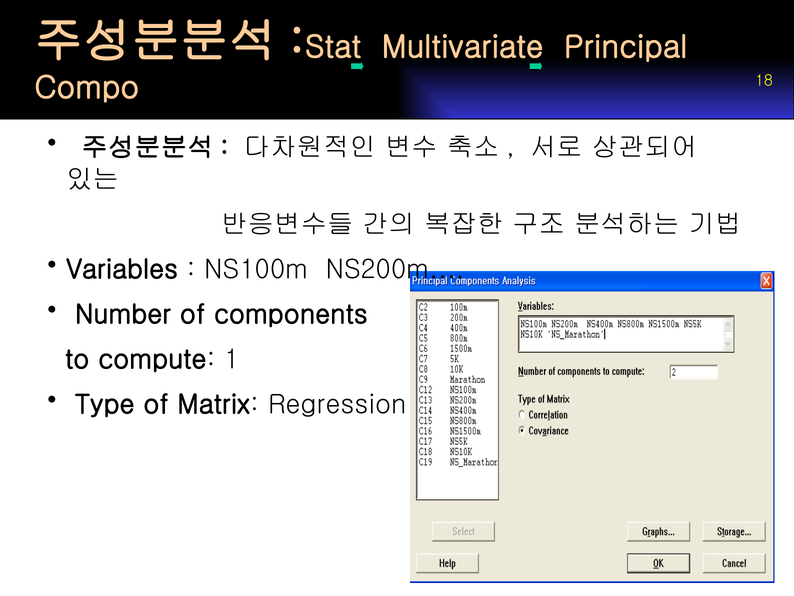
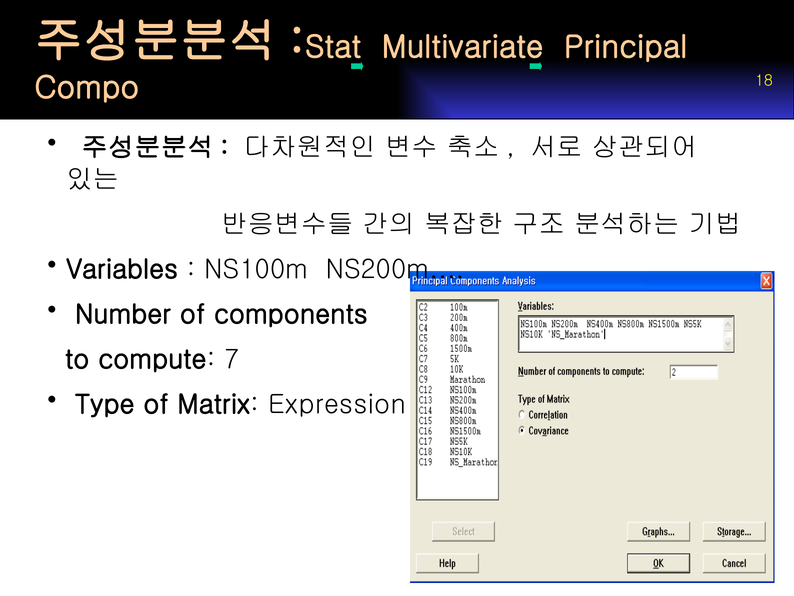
1: 1 -> 7
Regression: Regression -> Expression
